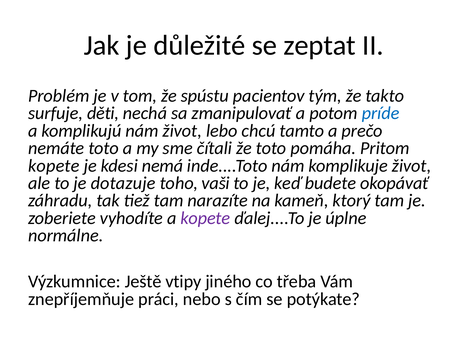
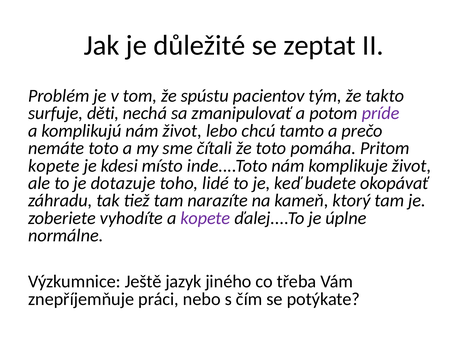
príde colour: blue -> purple
nemá: nemá -> místo
vaši: vaši -> lidé
vtipy: vtipy -> jazyk
